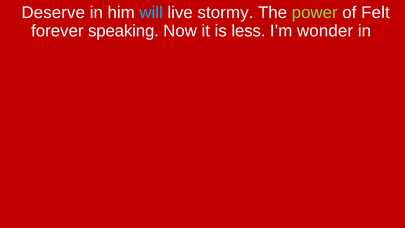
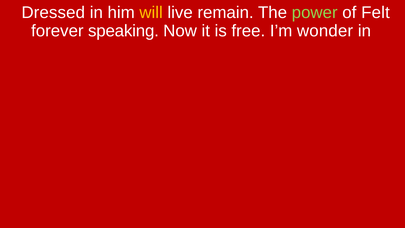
Deserve: Deserve -> Dressed
will colour: light blue -> yellow
stormy: stormy -> remain
less: less -> free
